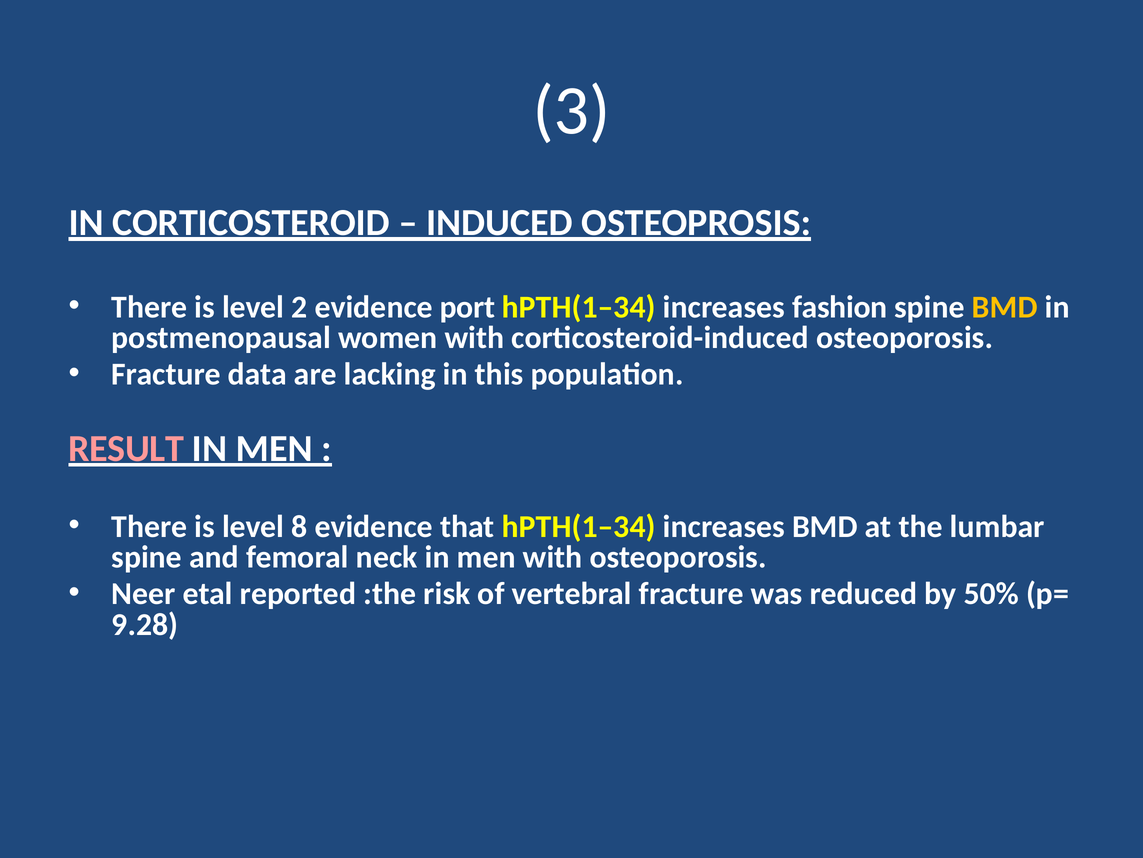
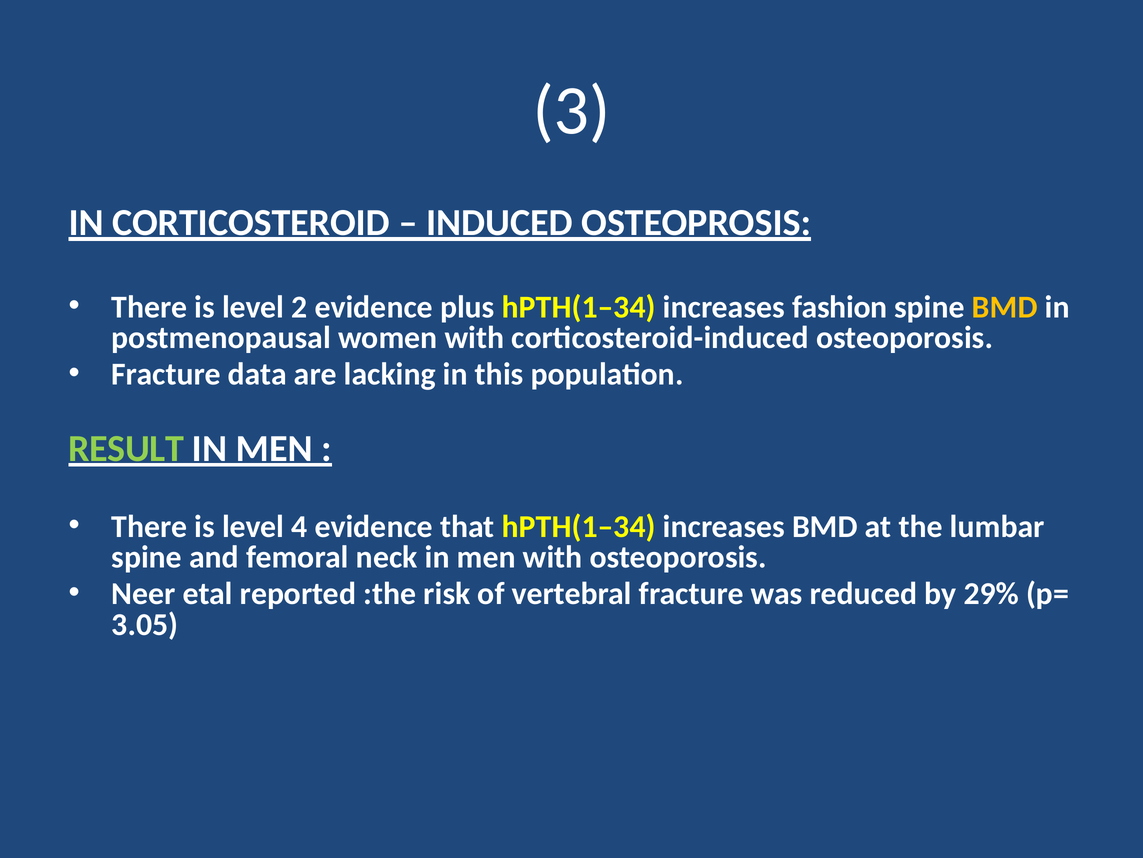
port: port -> plus
RESULT colour: pink -> light green
8: 8 -> 4
50%: 50% -> 29%
9.28: 9.28 -> 3.05
